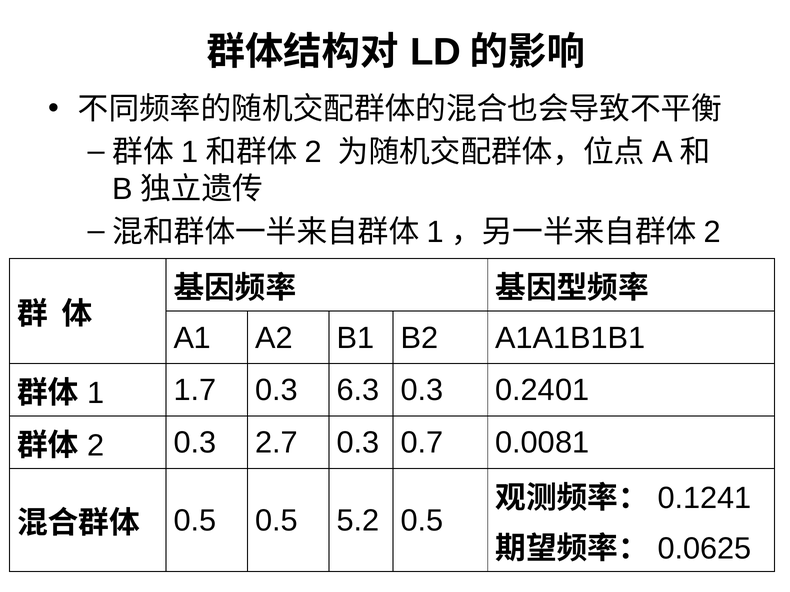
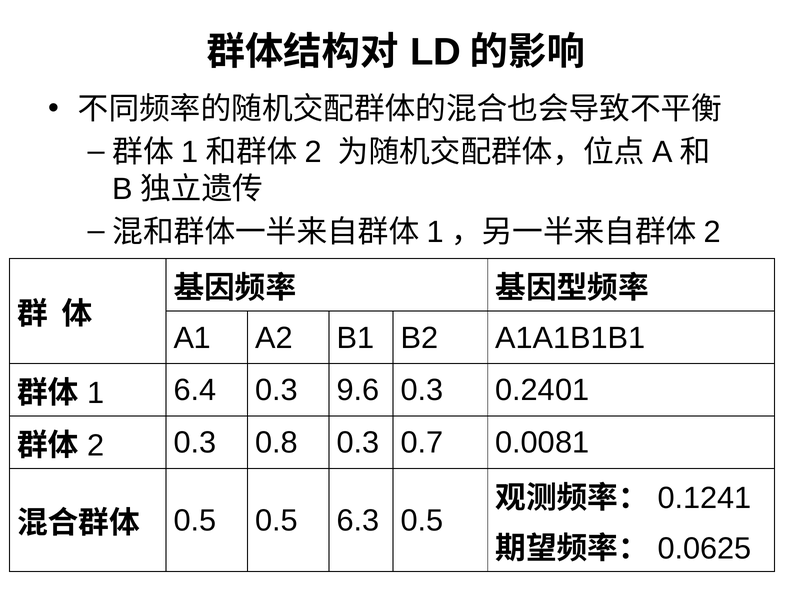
1.7: 1.7 -> 6.4
6.3: 6.3 -> 9.6
2.7: 2.7 -> 0.8
5.2: 5.2 -> 6.3
